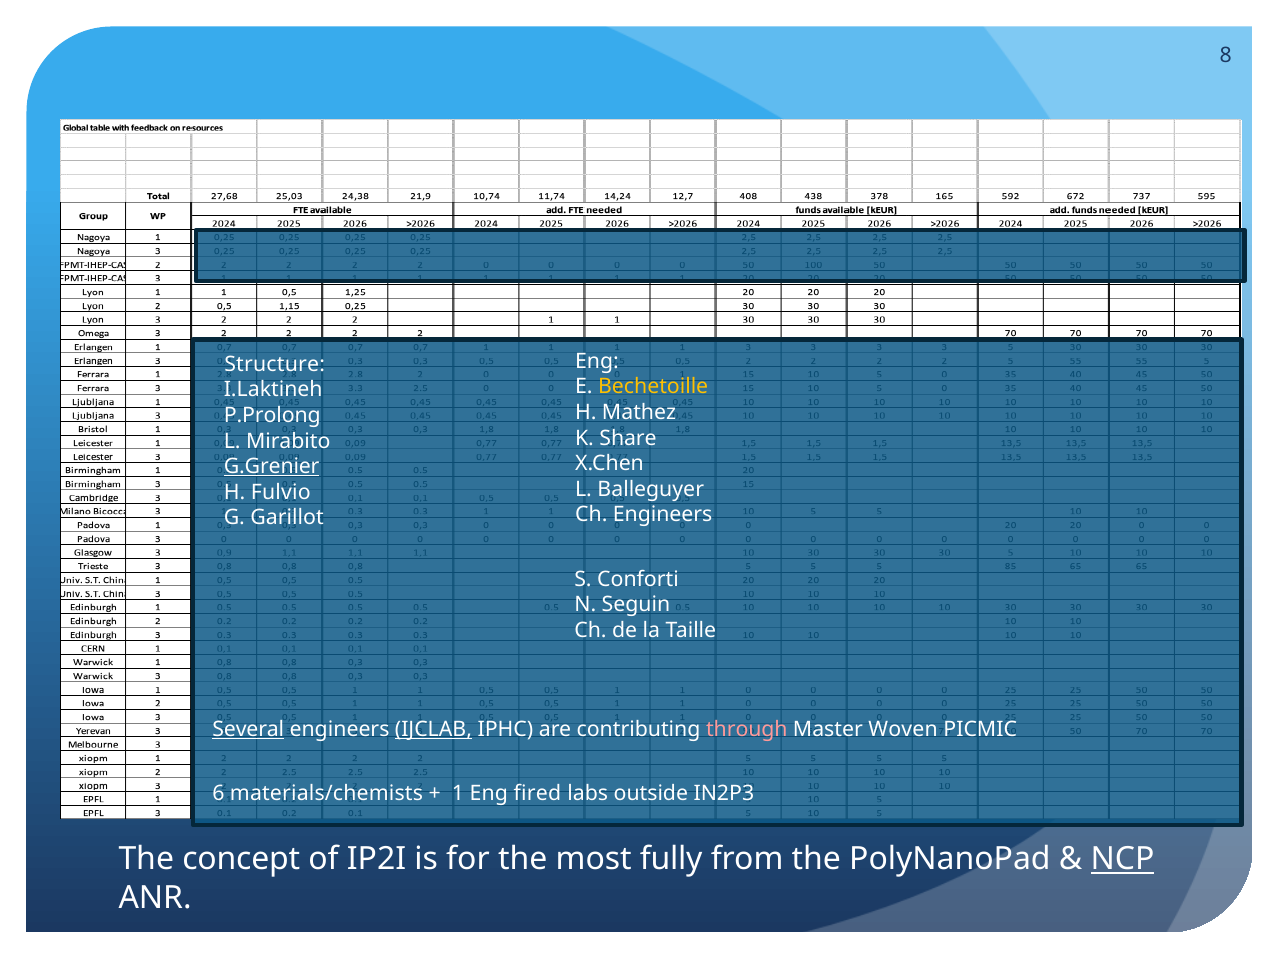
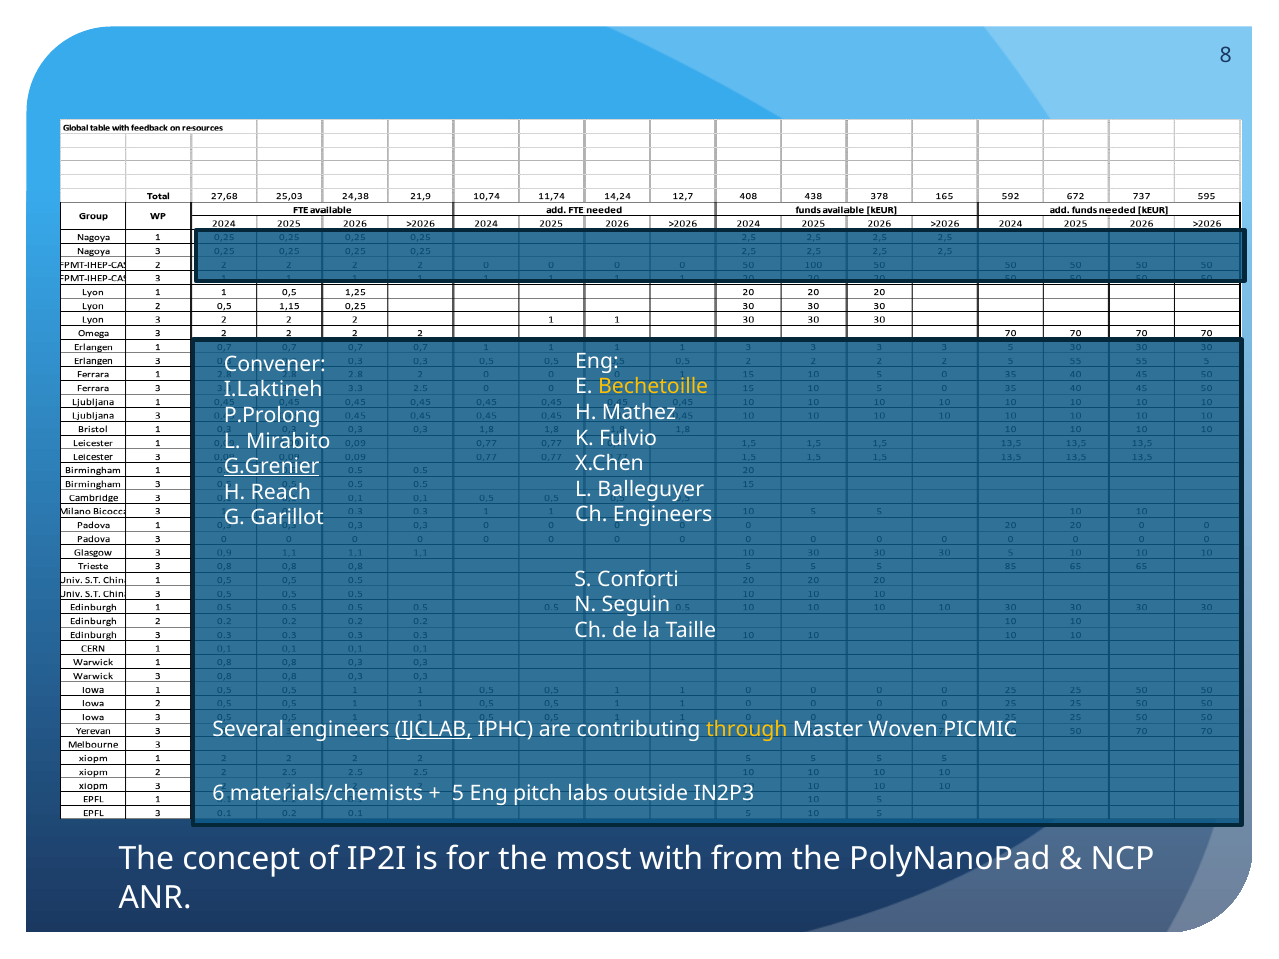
Structure: Structure -> Convener
Share: Share -> Fulvio
Fulvio: Fulvio -> Reach
Several underline: present -> none
through colour: pink -> yellow
1: 1 -> 5
fired: fired -> pitch
fully: fully -> with
NCP underline: present -> none
